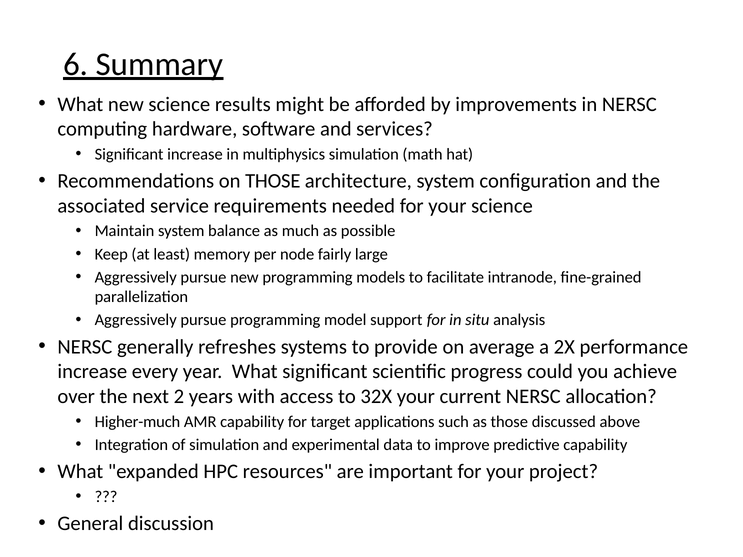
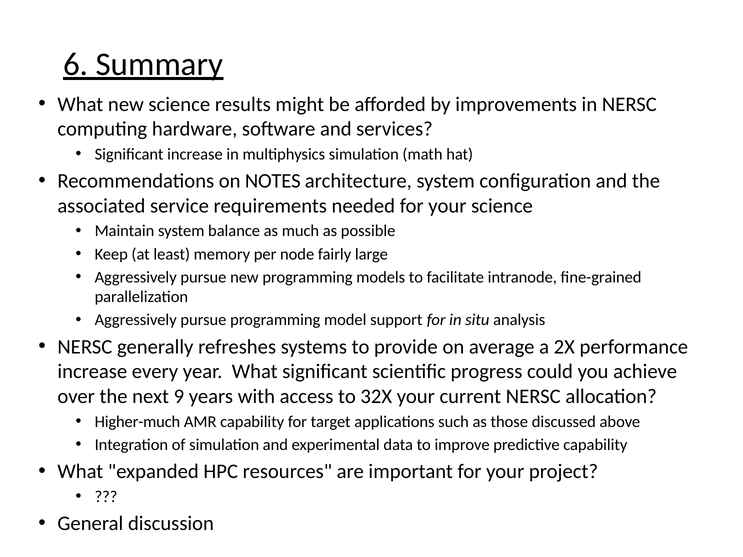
on THOSE: THOSE -> NOTES
2: 2 -> 9
